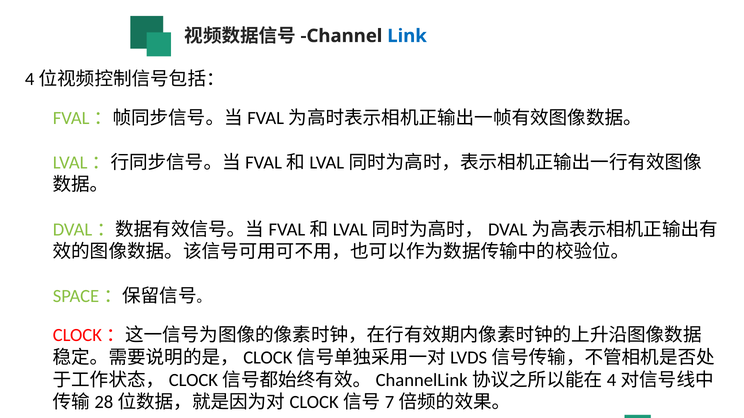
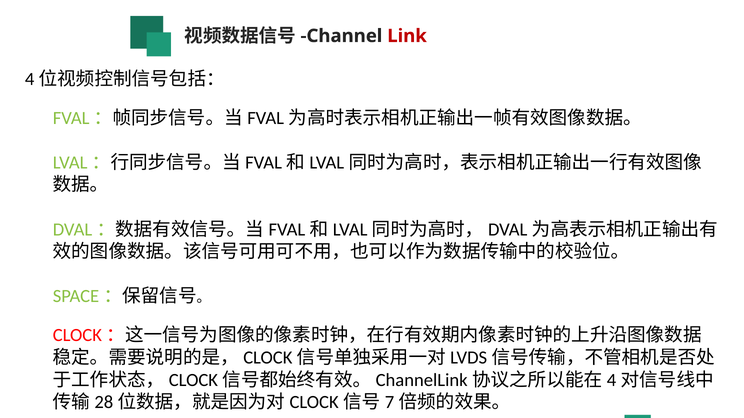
Link colour: blue -> red
